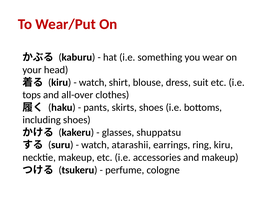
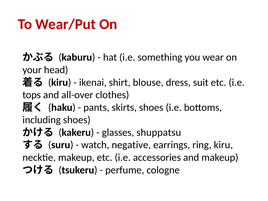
watch at (93, 82): watch -> ikenai
atarashii: atarashii -> negative
